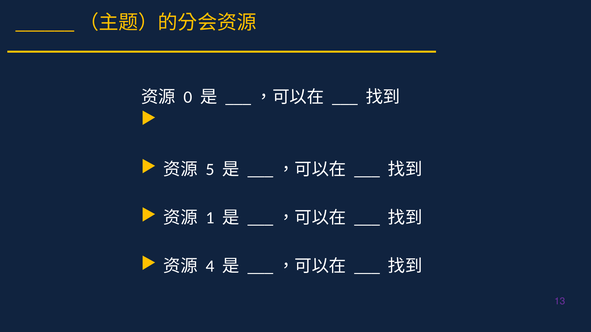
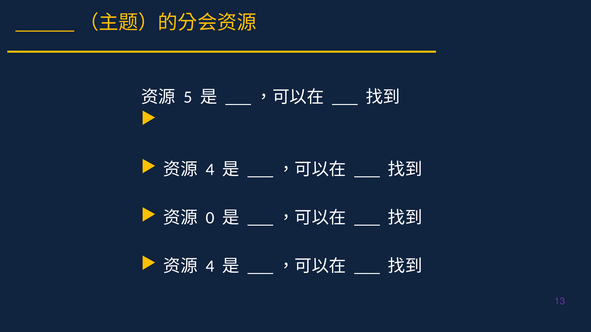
0: 0 -> 5
5 at (210, 170): 5 -> 4
1: 1 -> 0
